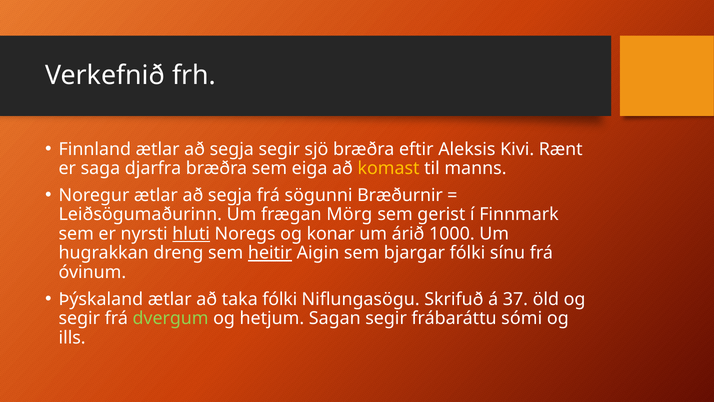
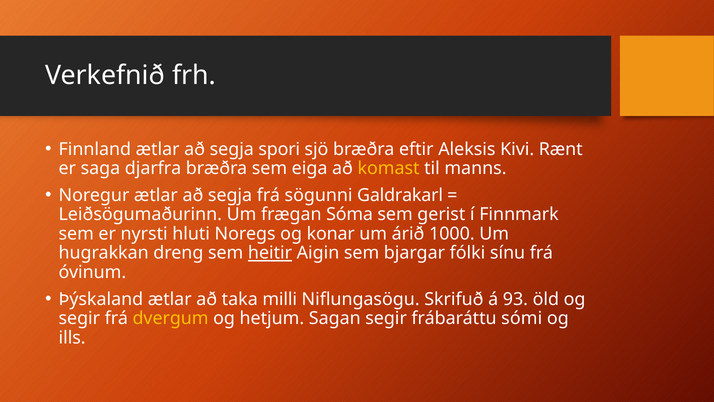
segja segir: segir -> spori
Bræðurnir: Bræðurnir -> Galdrakarl
Mörg: Mörg -> Sóma
hluti underline: present -> none
taka fólki: fólki -> milli
37: 37 -> 93
dvergum colour: light green -> yellow
